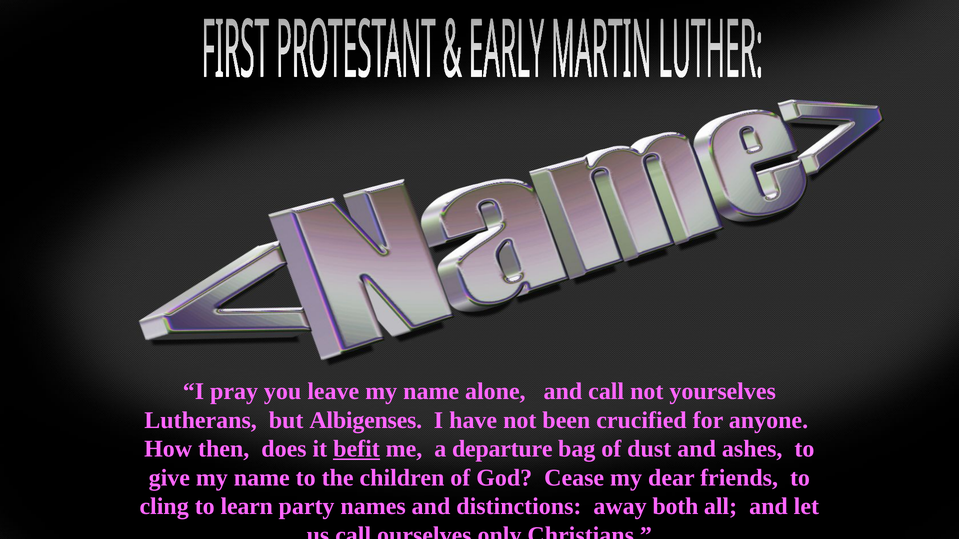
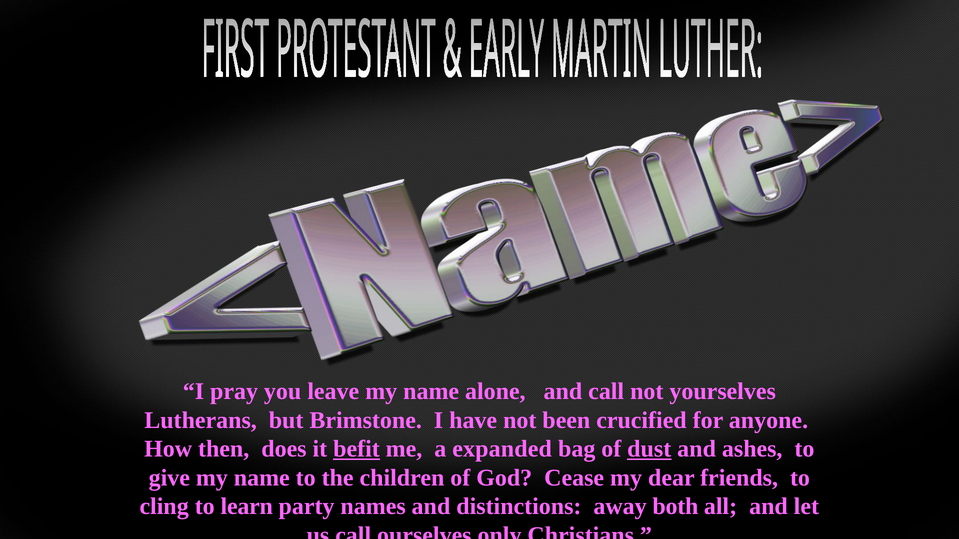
Albigenses: Albigenses -> Brimstone
departure: departure -> expanded
dust underline: none -> present
